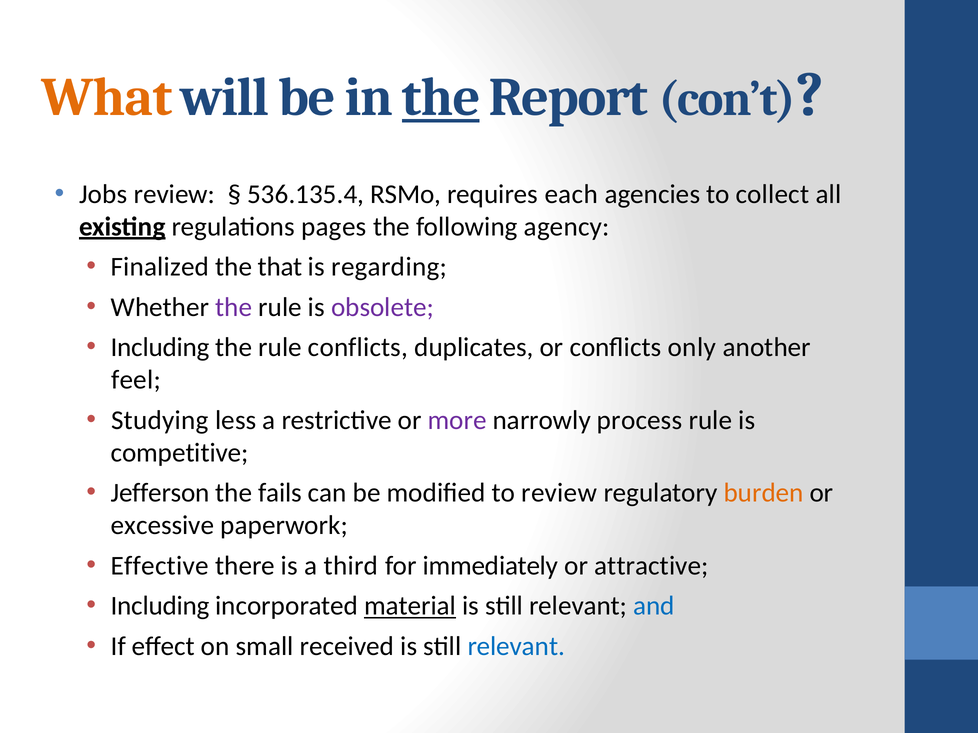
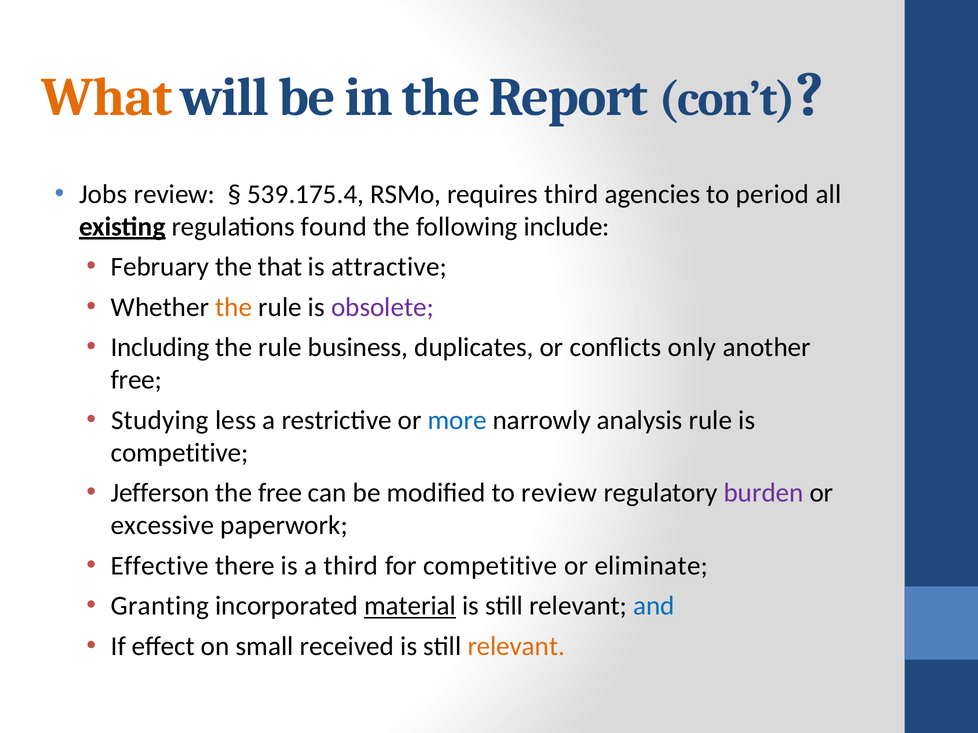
the at (441, 98) underline: present -> none
536.135.4: 536.135.4 -> 539.175.4
requires each: each -> third
collect: collect -> period
pages: pages -> found
agency: agency -> include
Finalized: Finalized -> February
regarding: regarding -> attractive
the at (234, 307) colour: purple -> orange
rule conflicts: conflicts -> business
feel at (136, 380): feel -> free
more colour: purple -> blue
process: process -> analysis
the fails: fails -> free
burden colour: orange -> purple
for immediately: immediately -> competitive
attractive: attractive -> eliminate
Including at (160, 606): Including -> Granting
relevant at (516, 647) colour: blue -> orange
